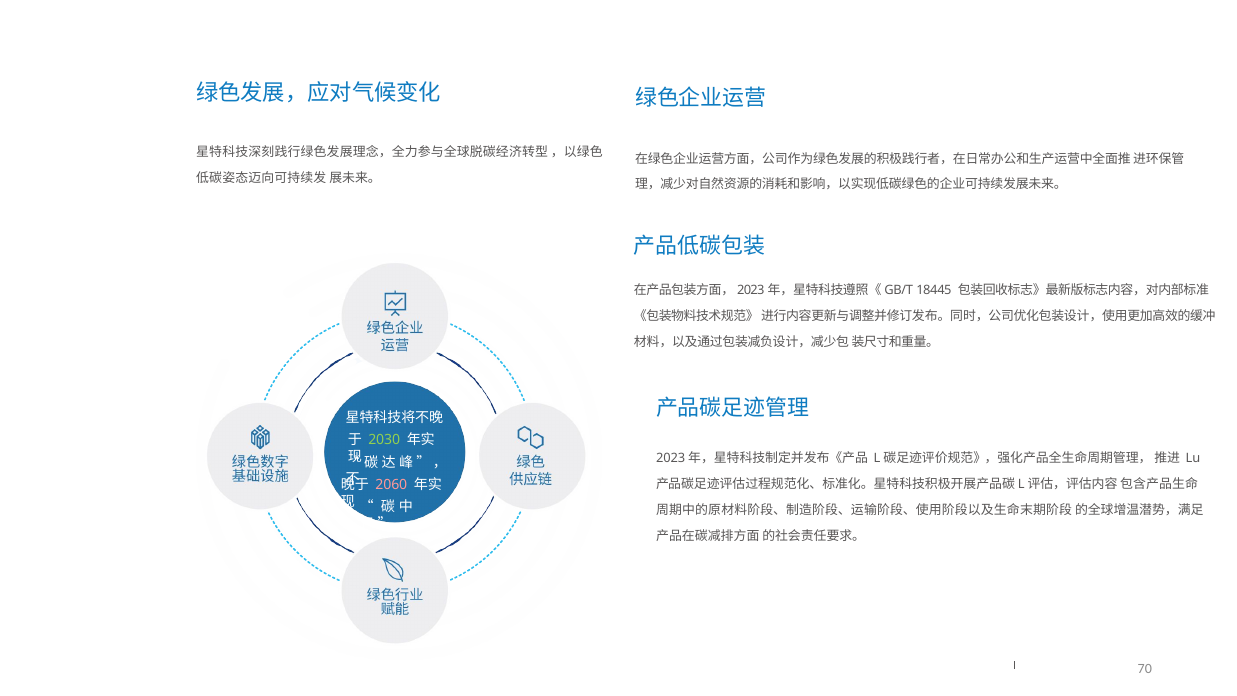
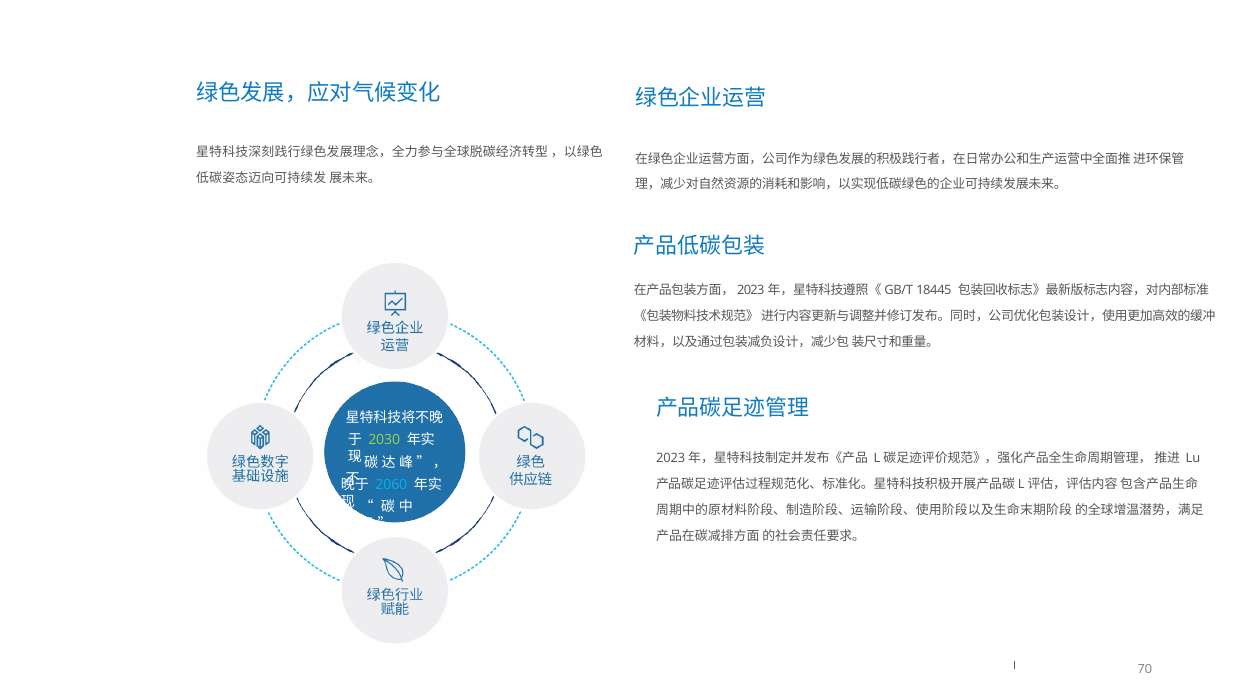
2060 colour: pink -> light blue
